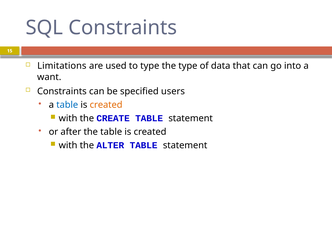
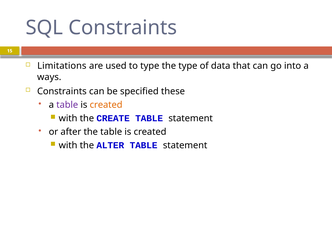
want: want -> ways
users: users -> these
table at (67, 105) colour: blue -> purple
